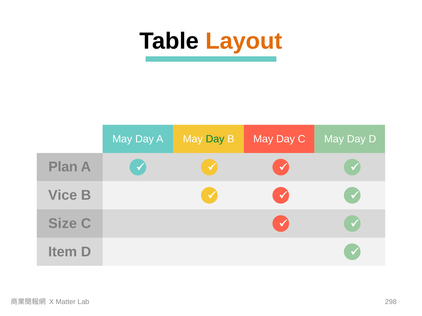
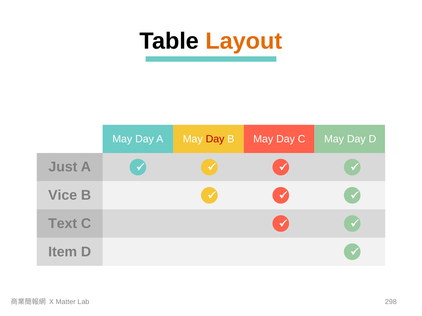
Day at (215, 139) colour: green -> red
Plan: Plan -> Just
Size: Size -> Text
